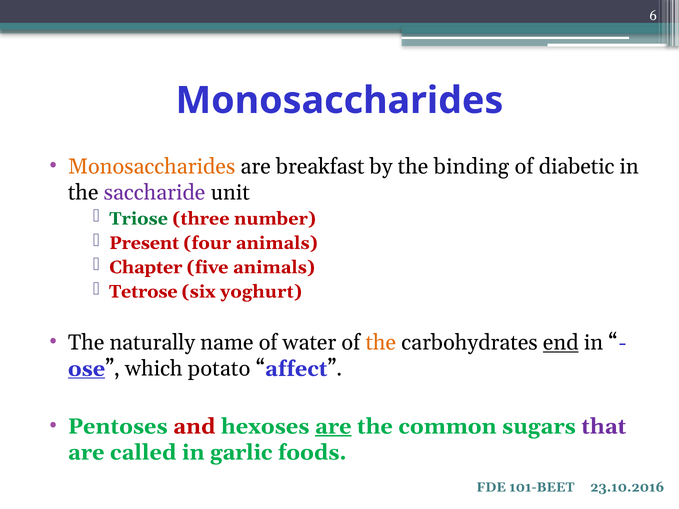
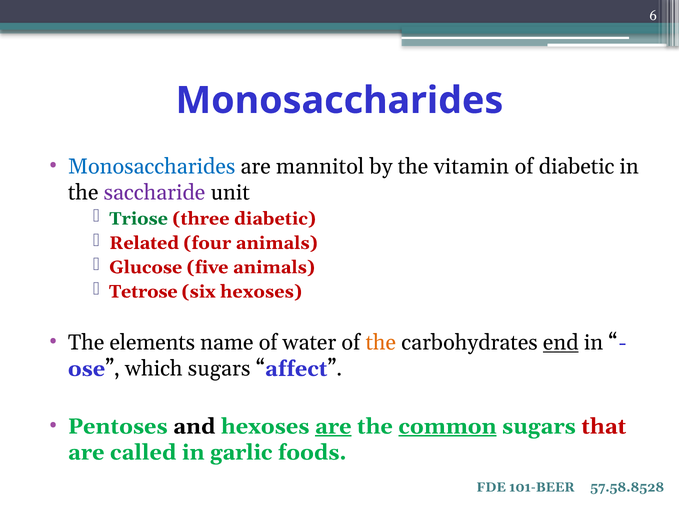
Monosaccharides at (152, 166) colour: orange -> blue
breakfast: breakfast -> mannitol
binding: binding -> vitamin
three number: number -> diabetic
Present: Present -> Related
Chapter: Chapter -> Glucose
six yoghurt: yoghurt -> hexoses
naturally: naturally -> elements
ose underline: present -> none
which potato: potato -> sugars
and colour: red -> black
common underline: none -> present
that colour: purple -> red
101-BEET: 101-BEET -> 101-BEER
23.10.2016: 23.10.2016 -> 57.58.8528
